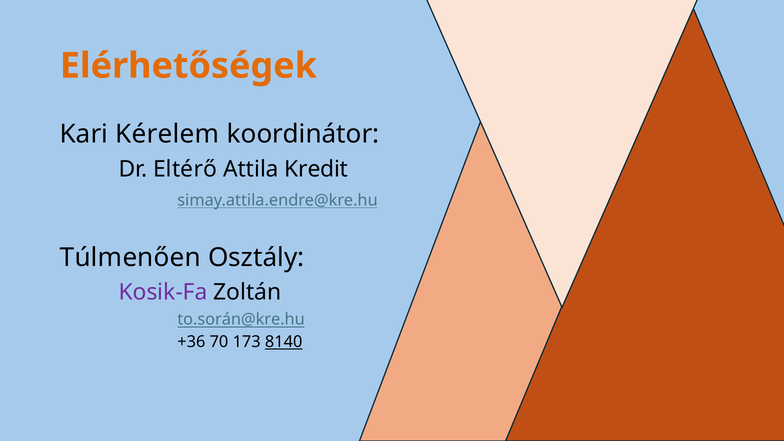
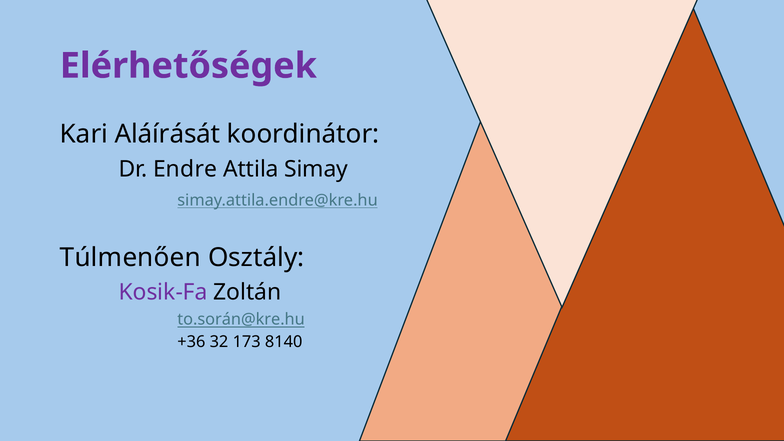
Elérhetőségek colour: orange -> purple
Kérelem: Kérelem -> Aláírását
Eltérő: Eltérő -> Endre
Kredit: Kredit -> Simay
70: 70 -> 32
8140 underline: present -> none
